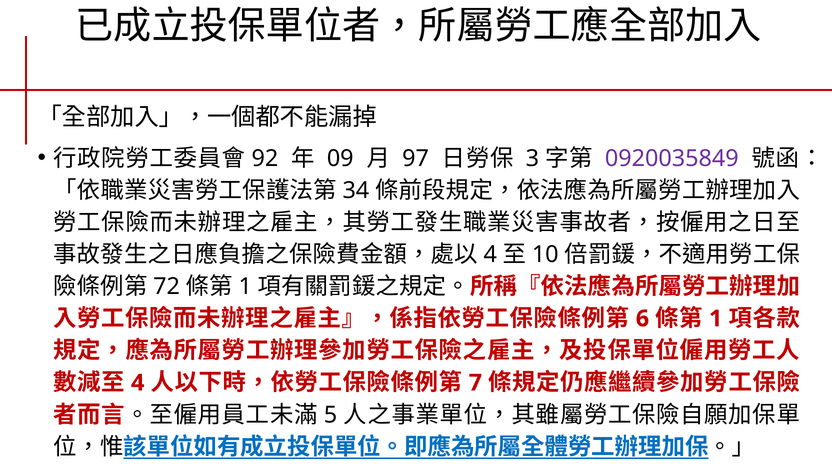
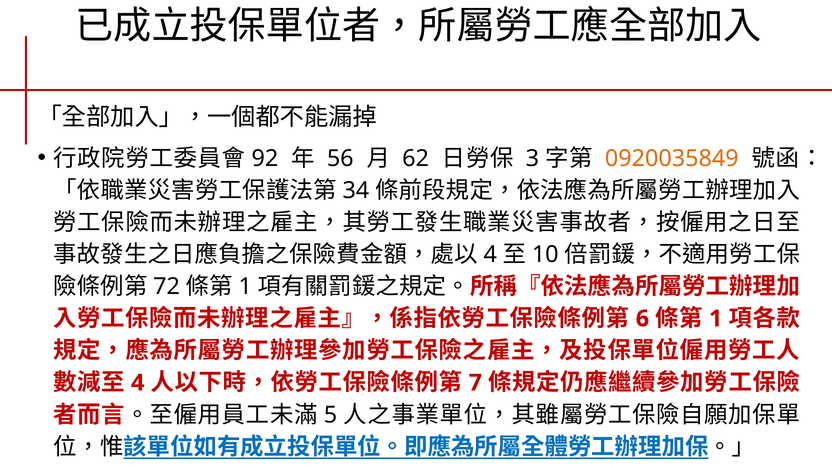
09: 09 -> 56
97: 97 -> 62
0920035849 colour: purple -> orange
